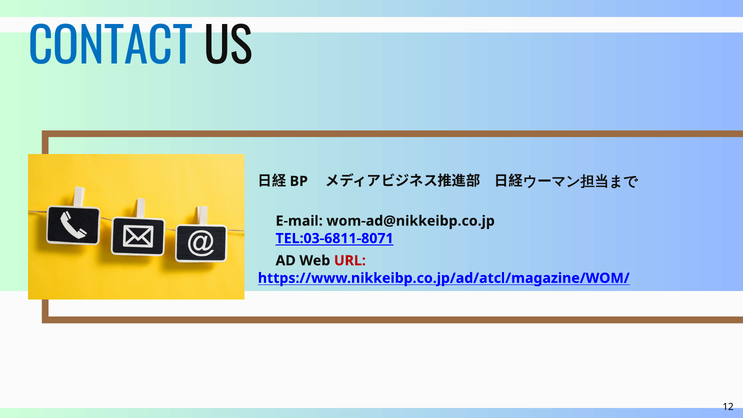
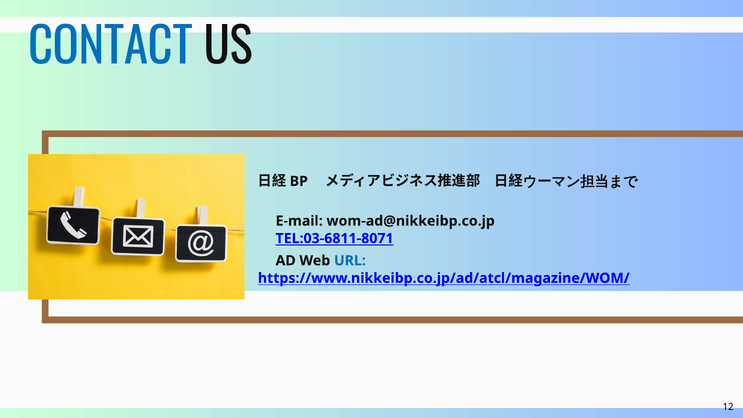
URL colour: red -> blue
